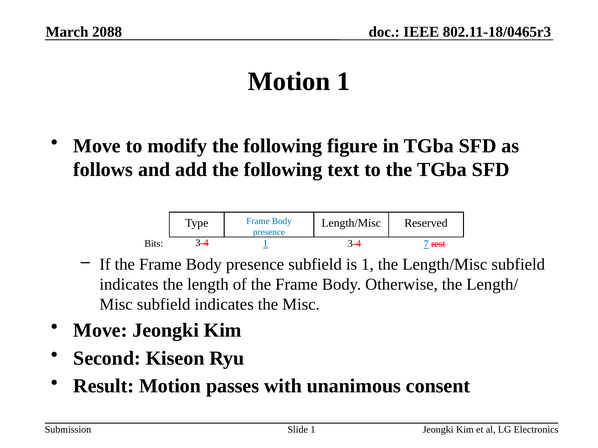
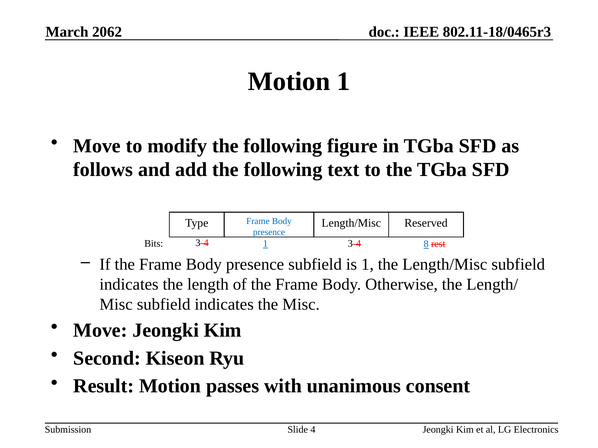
2088: 2088 -> 2062
7: 7 -> 8
Slide 1: 1 -> 4
